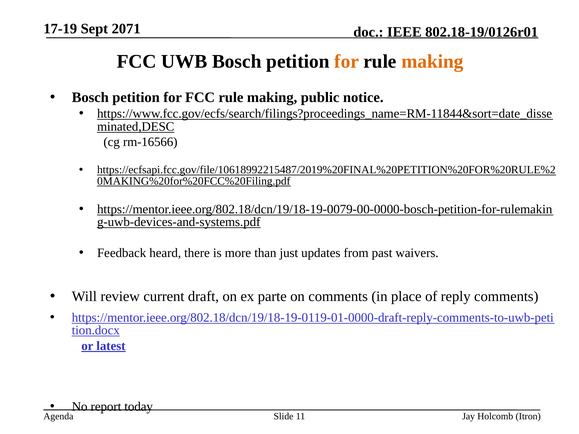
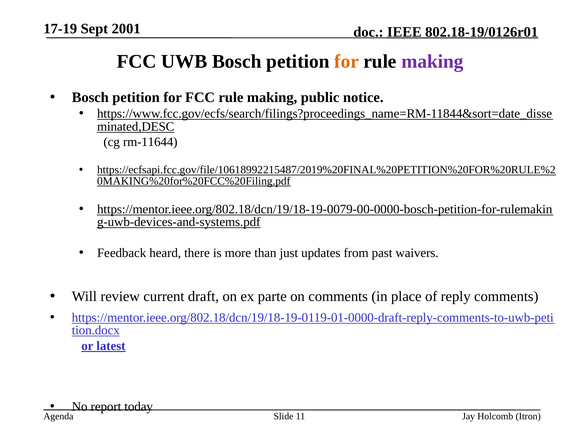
2071: 2071 -> 2001
making at (432, 61) colour: orange -> purple
rm-16566: rm-16566 -> rm-11644
